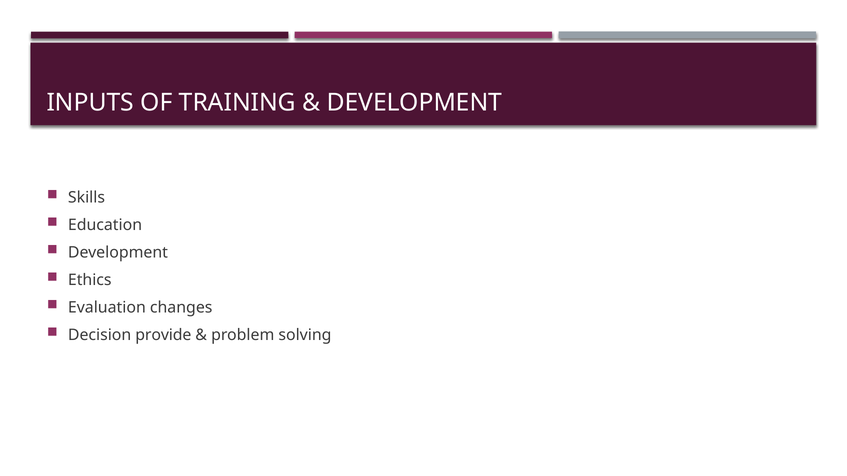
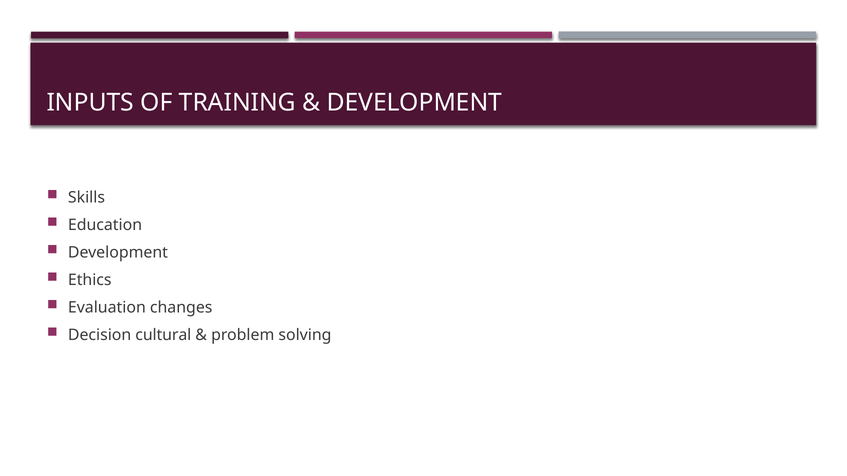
provide: provide -> cultural
